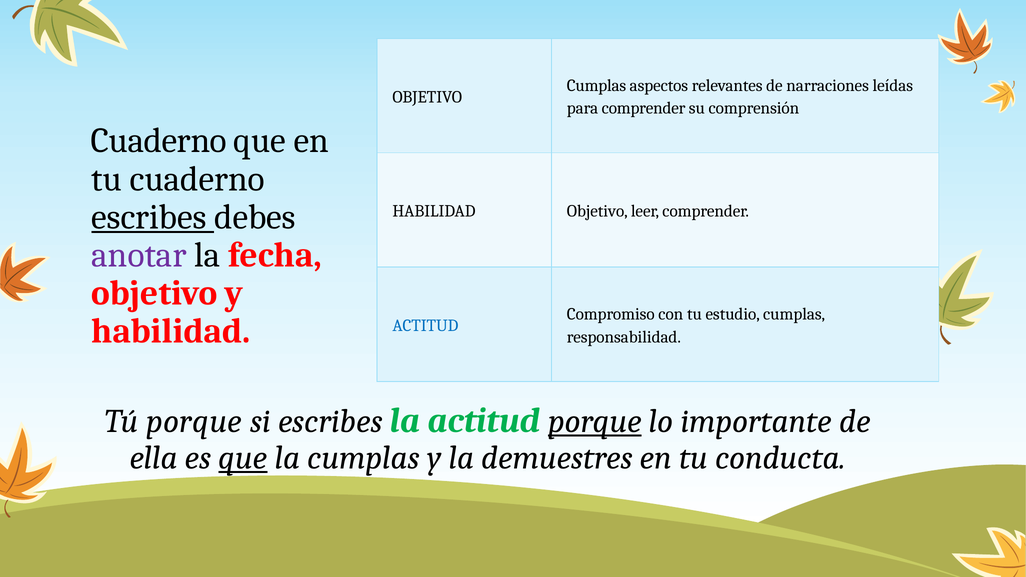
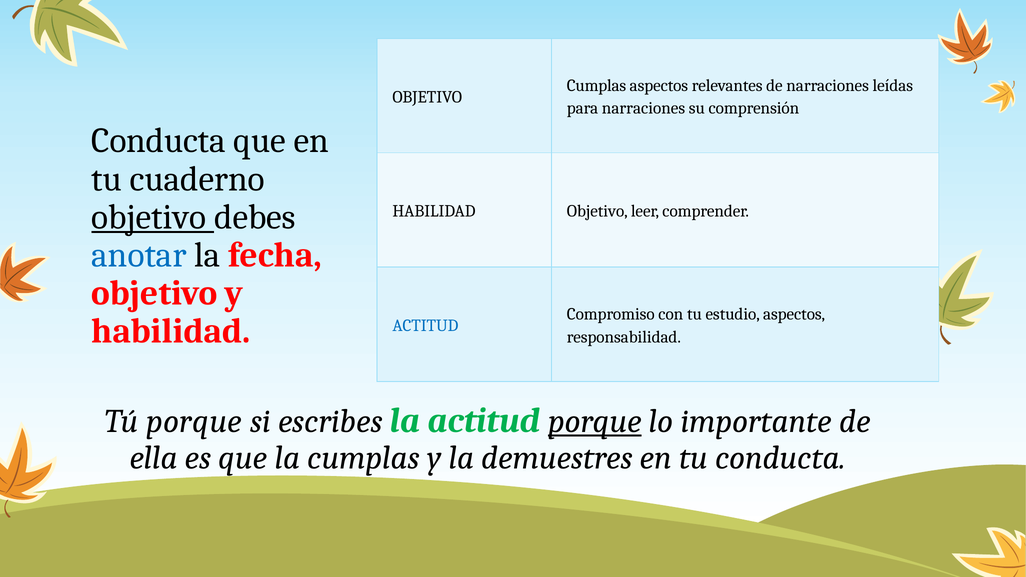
para comprender: comprender -> narraciones
Cuaderno at (159, 141): Cuaderno -> Conducta
escribes at (149, 217): escribes -> objetivo
anotar colour: purple -> blue
estudio cumplas: cumplas -> aspectos
que at (243, 458) underline: present -> none
